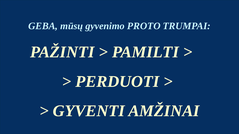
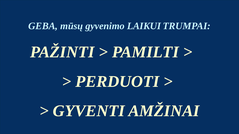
PROTO: PROTO -> LAIKUI
